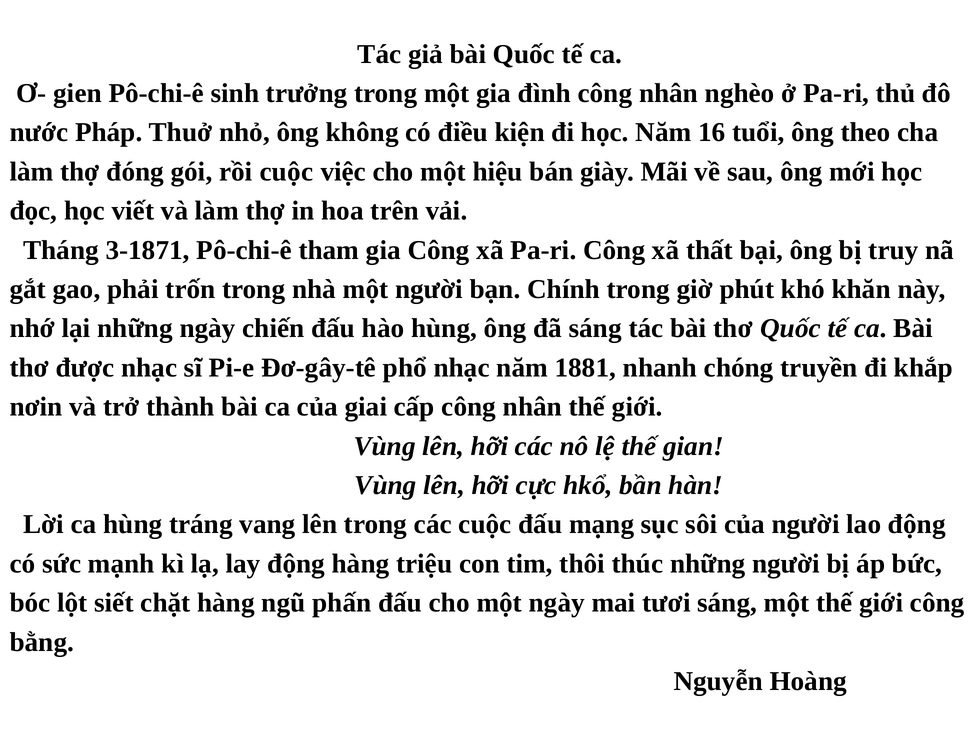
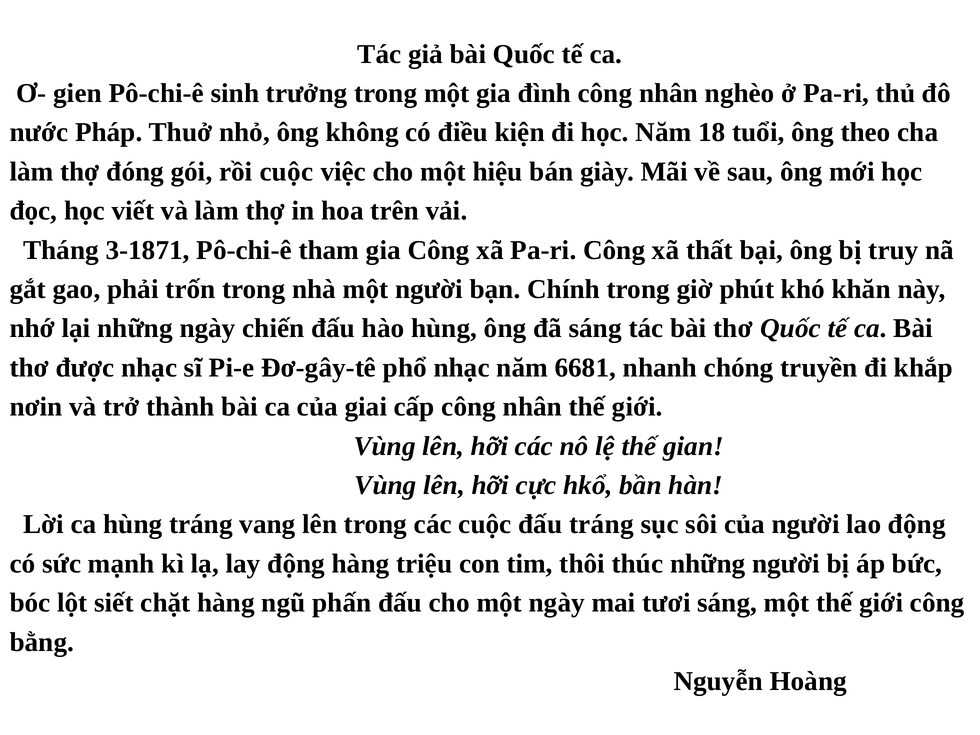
16: 16 -> 18
1881: 1881 -> 6681
đấu mạng: mạng -> tráng
